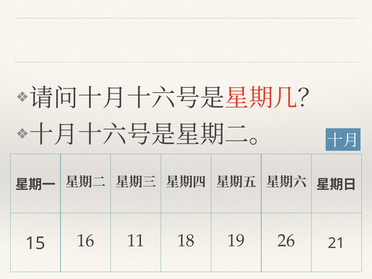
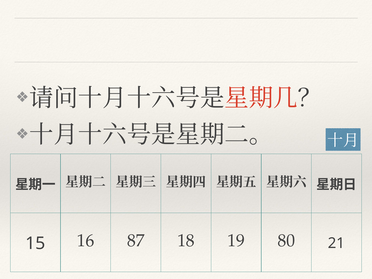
11: 11 -> 87
26: 26 -> 80
